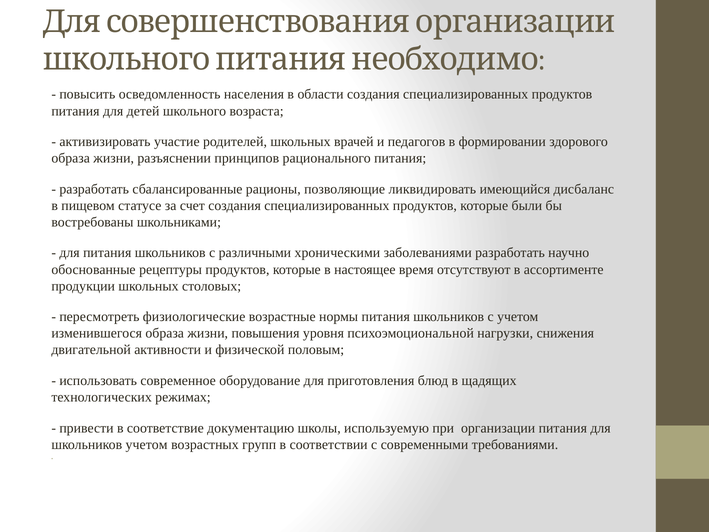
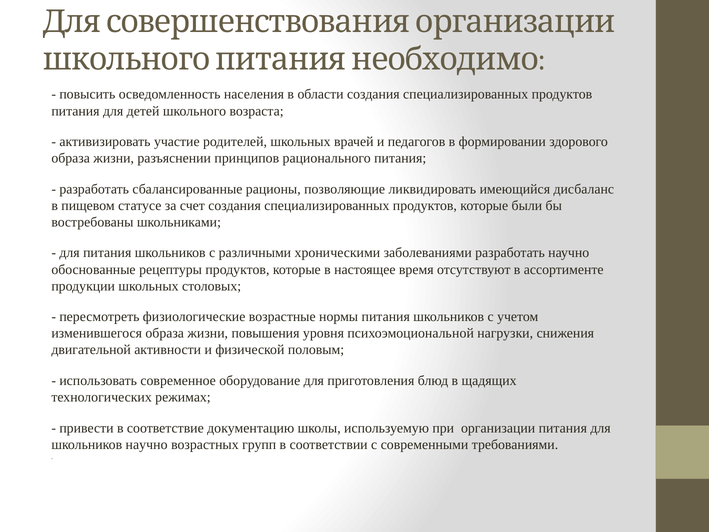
школьников учетом: учетом -> научно
